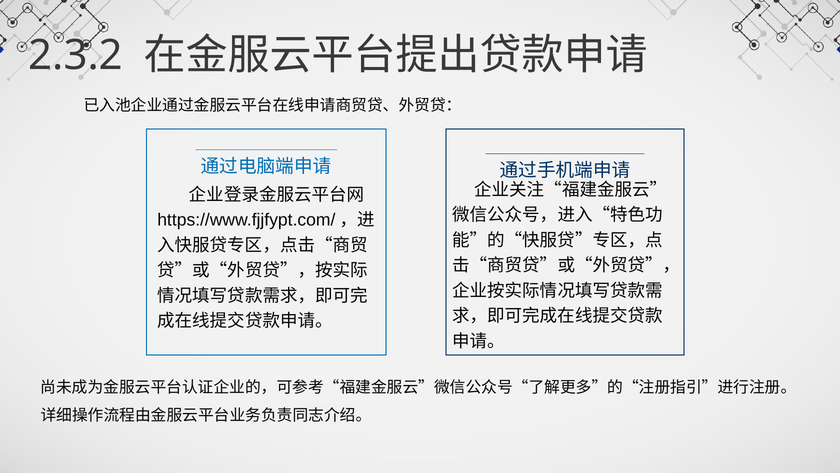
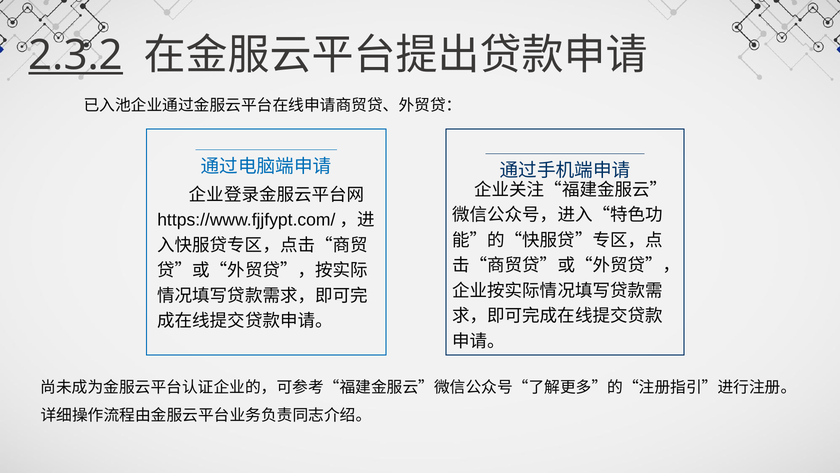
2.3.2 underline: none -> present
